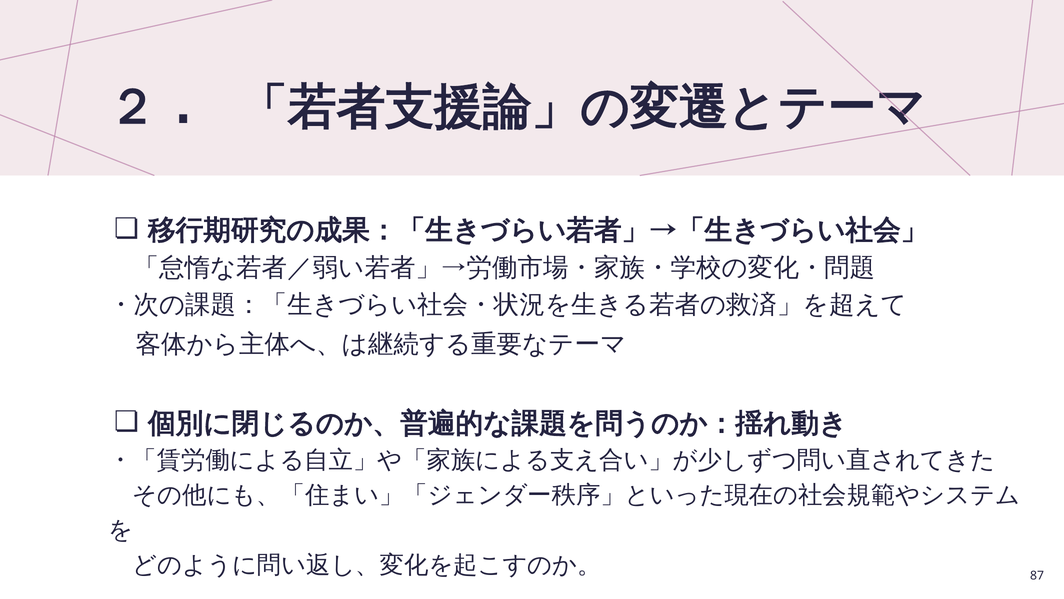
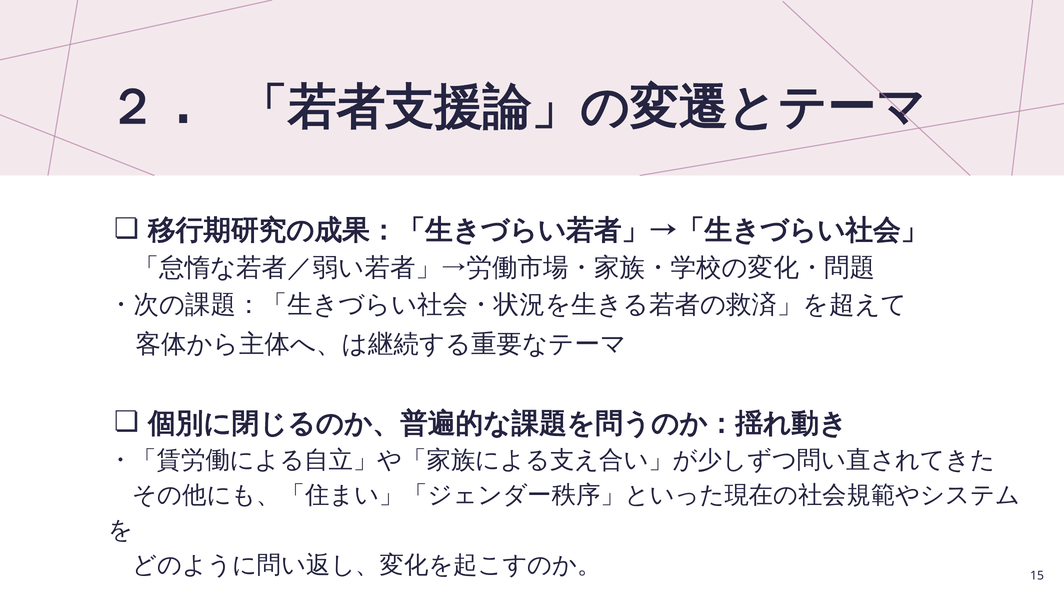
87: 87 -> 15
